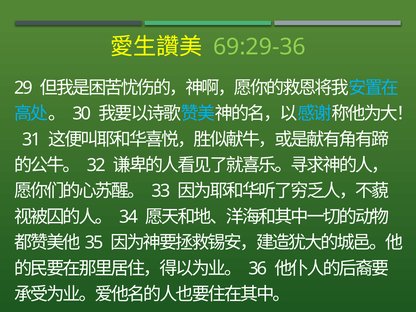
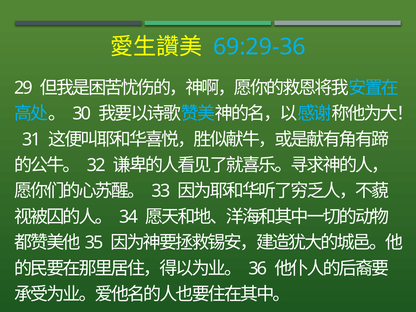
69:29-36 colour: light green -> light blue
